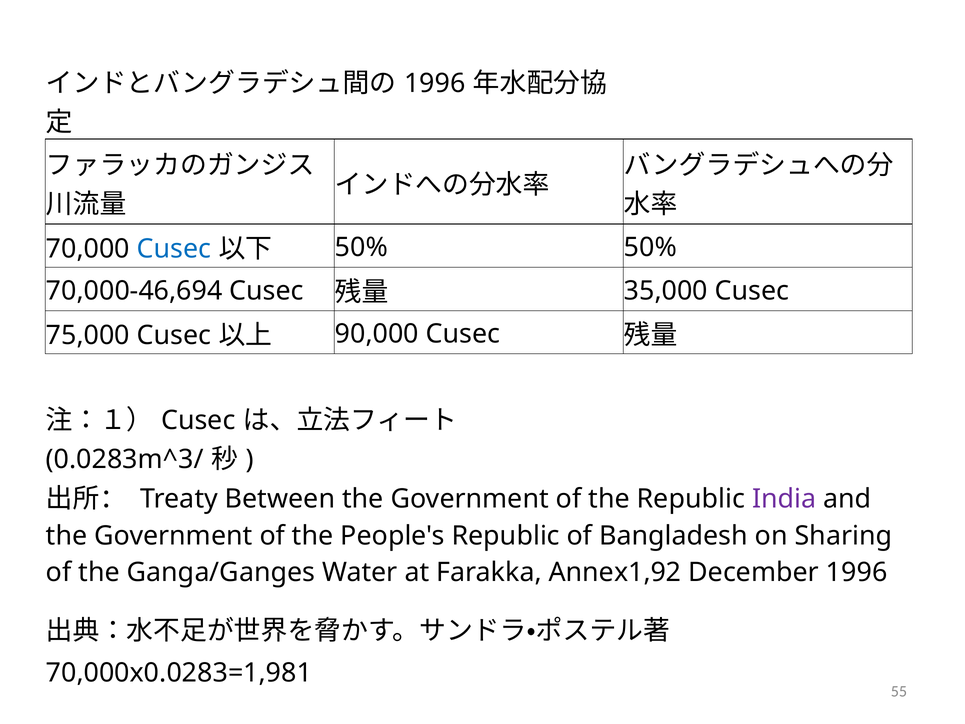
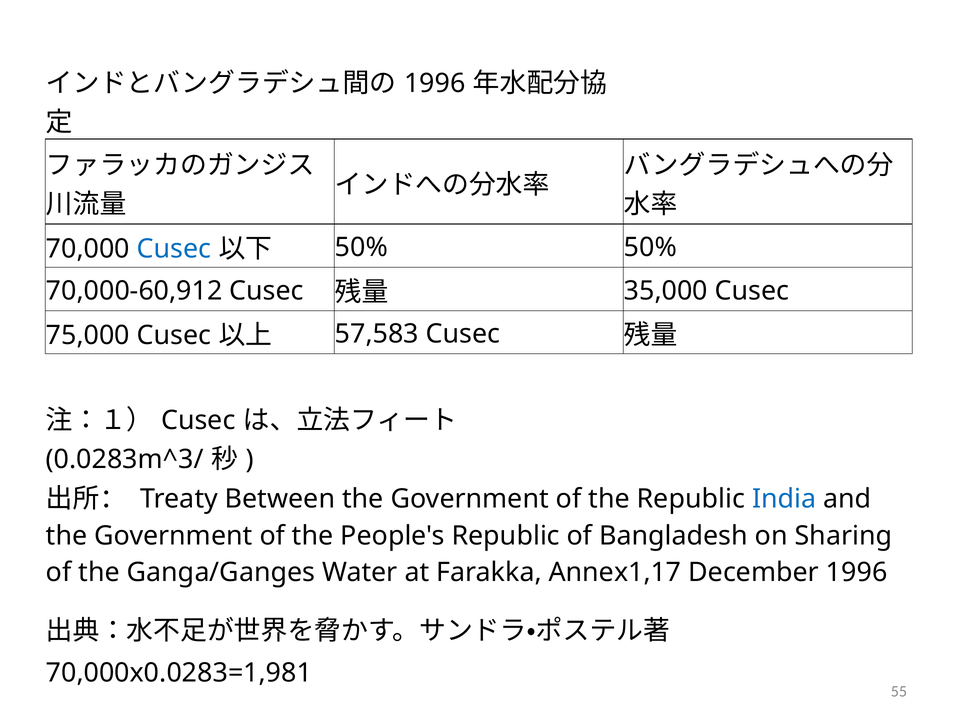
70,000-46,694: 70,000-46,694 -> 70,000-60,912
90,000: 90,000 -> 57,583
India colour: purple -> blue
Annex1,92: Annex1,92 -> Annex1,17
